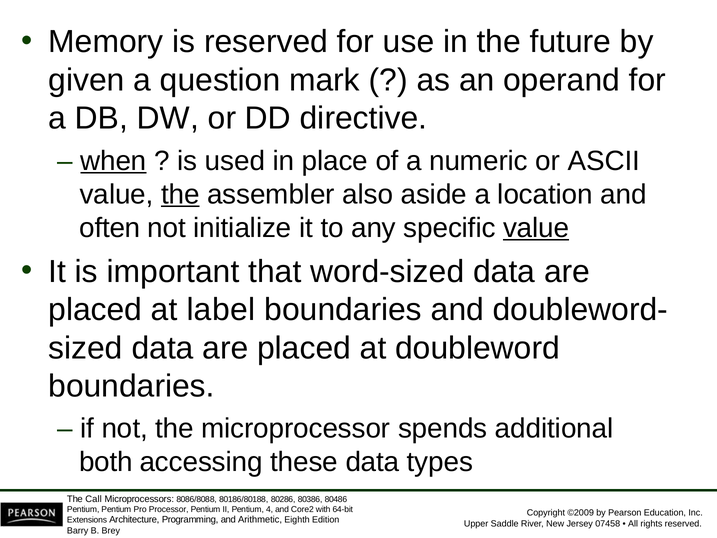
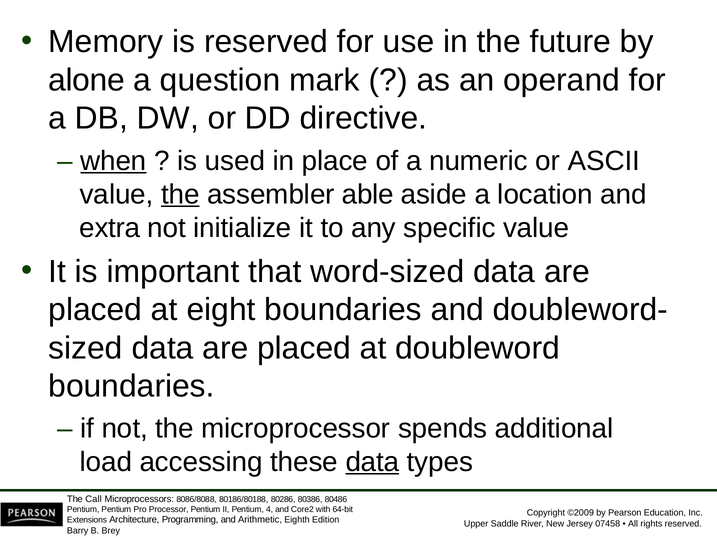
given: given -> alone
also: also -> able
often: often -> extra
value at (536, 228) underline: present -> none
label: label -> eight
both: both -> load
data at (372, 462) underline: none -> present
